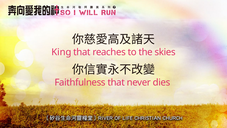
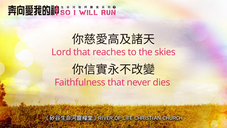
King: King -> Lord
